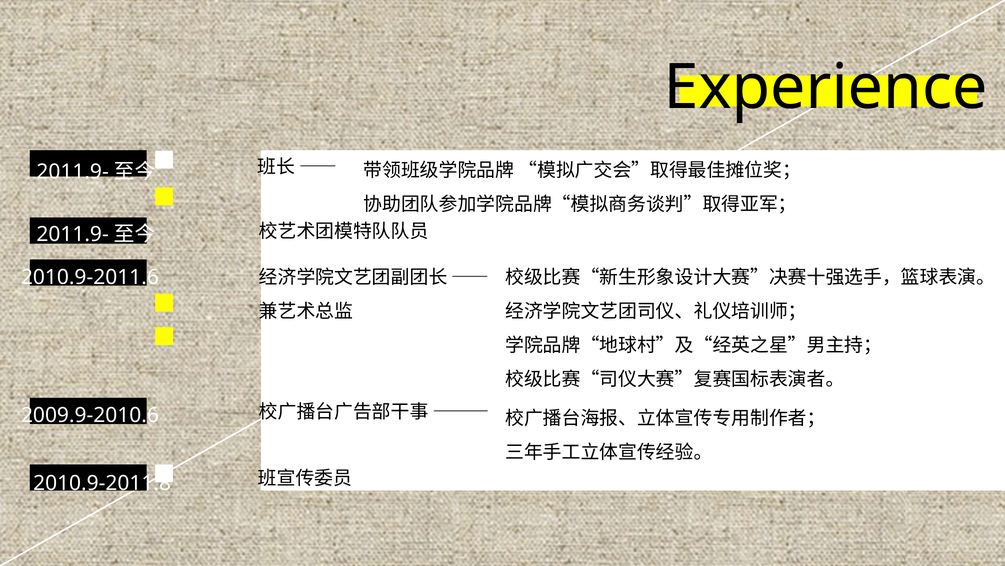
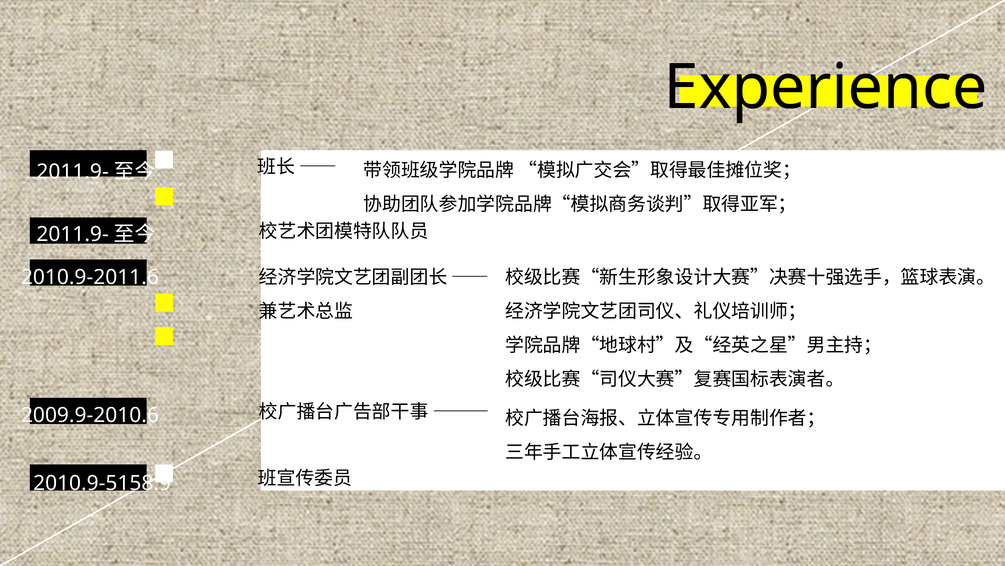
2010.9-2011.8: 2010.9-2011.8 -> 2010.9-5158.9
